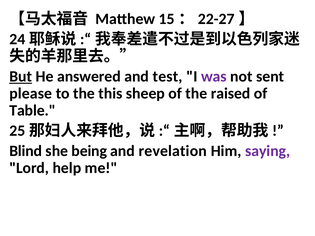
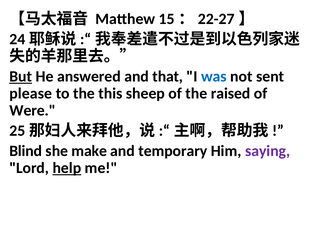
test: test -> that
was colour: purple -> blue
Table: Table -> Were
being: being -> make
revelation: revelation -> temporary
help underline: none -> present
